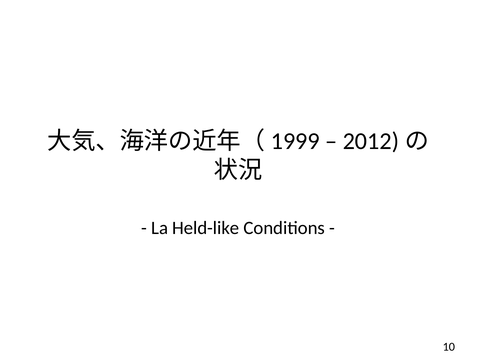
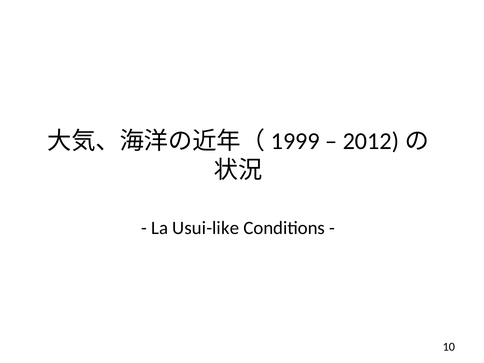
Held-like: Held-like -> Usui-like
